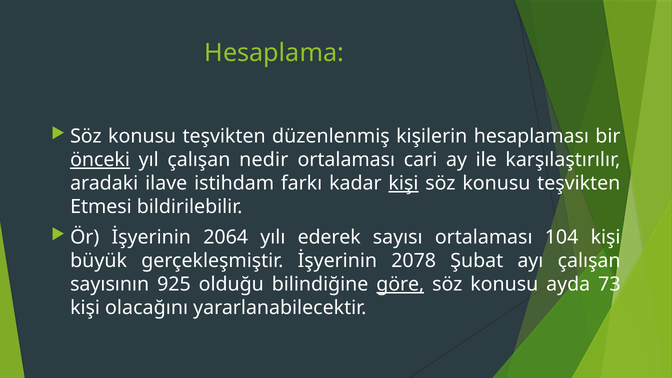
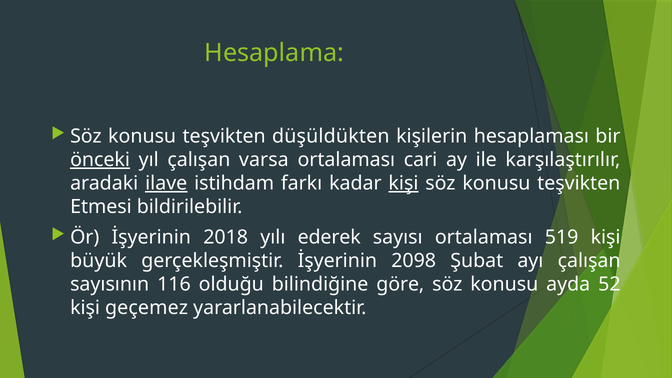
düzenlenmiş: düzenlenmiş -> düşüldükten
nedir: nedir -> varsa
ilave underline: none -> present
2064: 2064 -> 2018
104: 104 -> 519
2078: 2078 -> 2098
925: 925 -> 116
göre underline: present -> none
73: 73 -> 52
olacağını: olacağını -> geçemez
